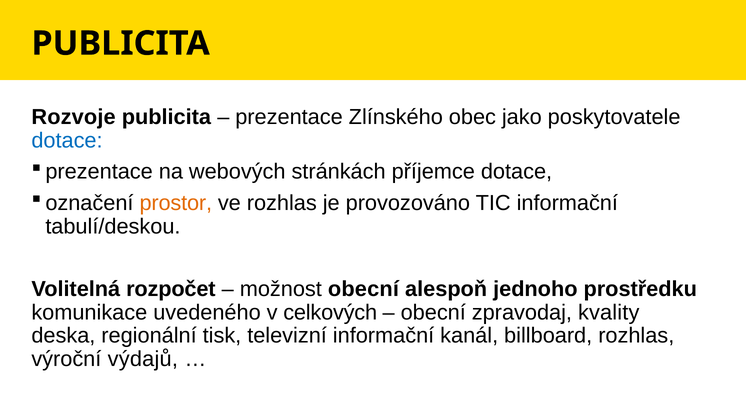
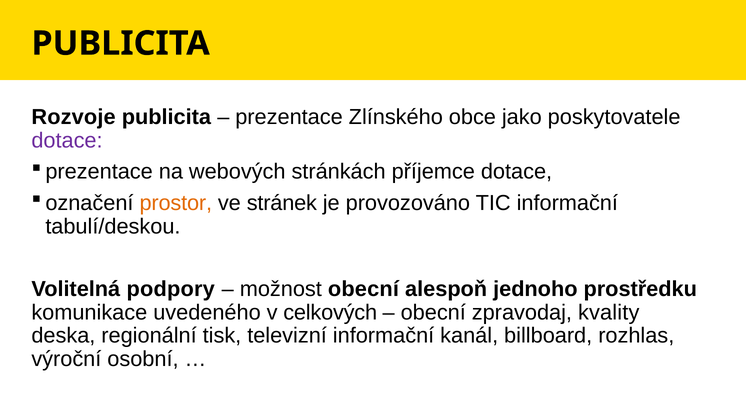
obec: obec -> obce
dotace at (67, 141) colour: blue -> purple
ve rozhlas: rozhlas -> stránek
rozpočet: rozpočet -> podpory
výdajů: výdajů -> osobní
